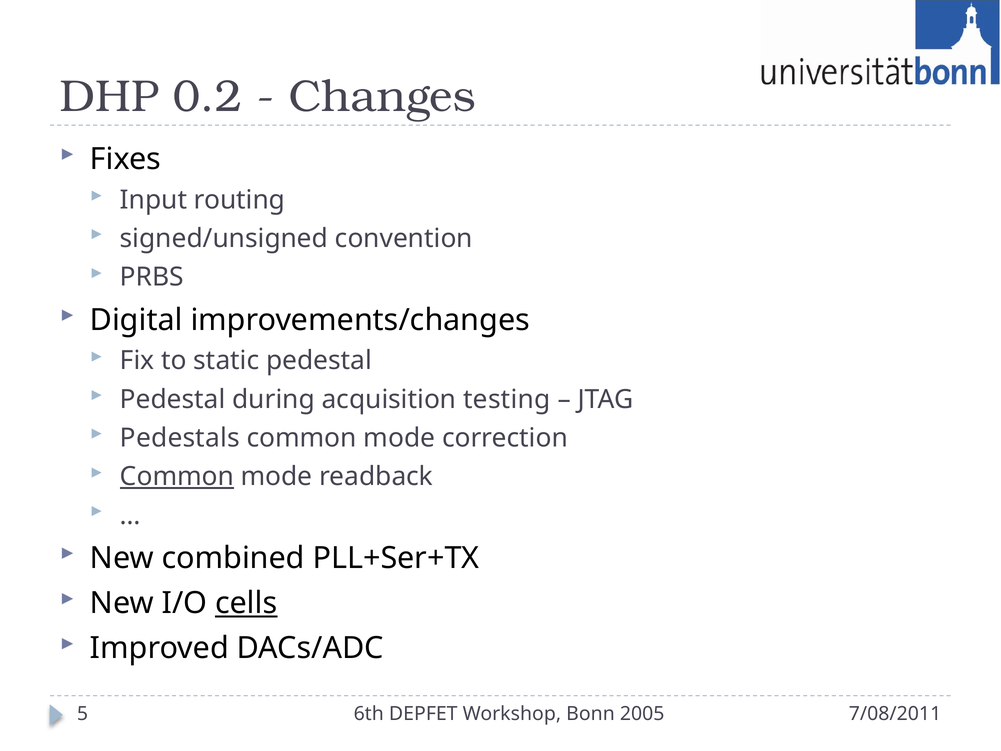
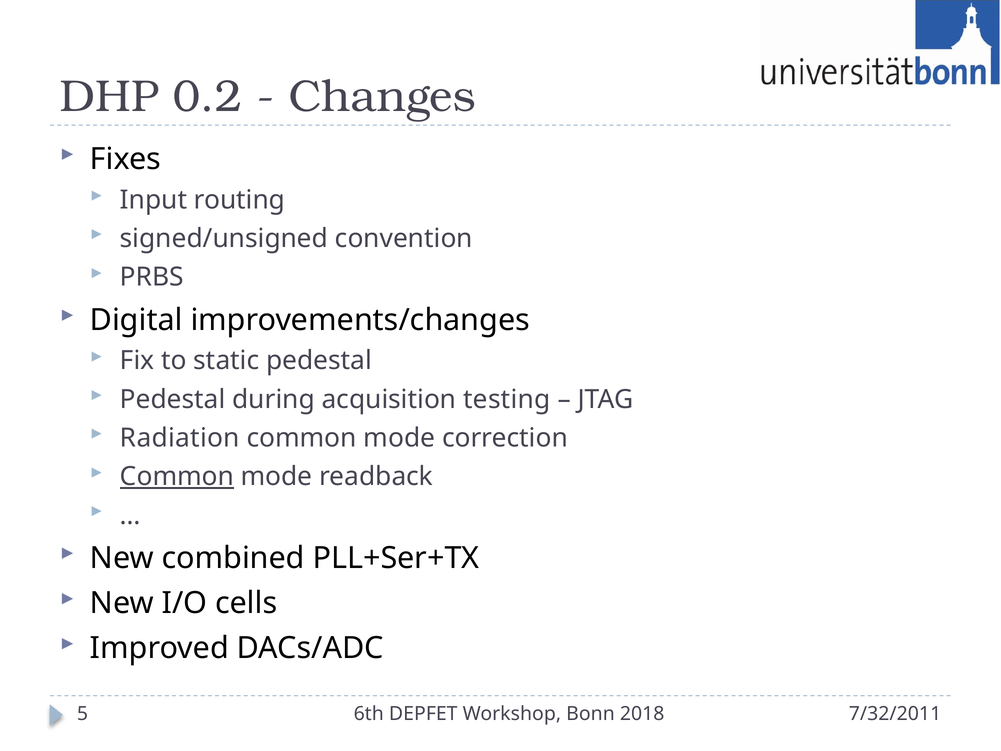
Pedestals: Pedestals -> Radiation
cells underline: present -> none
2005: 2005 -> 2018
7/08/2011: 7/08/2011 -> 7/32/2011
